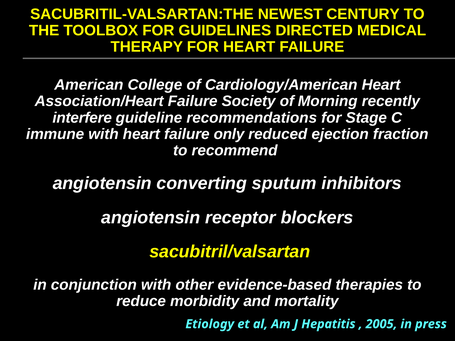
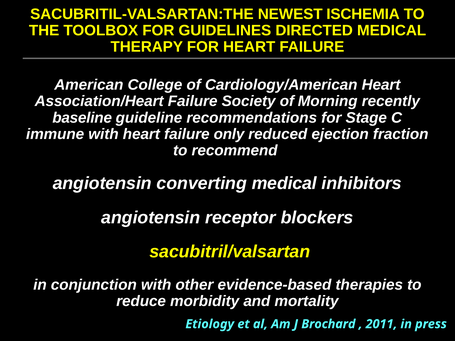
CENTURY: CENTURY -> ISCHEMIA
interfere: interfere -> baseline
converting sputum: sputum -> medical
Hepatitis: Hepatitis -> Brochard
2005: 2005 -> 2011
